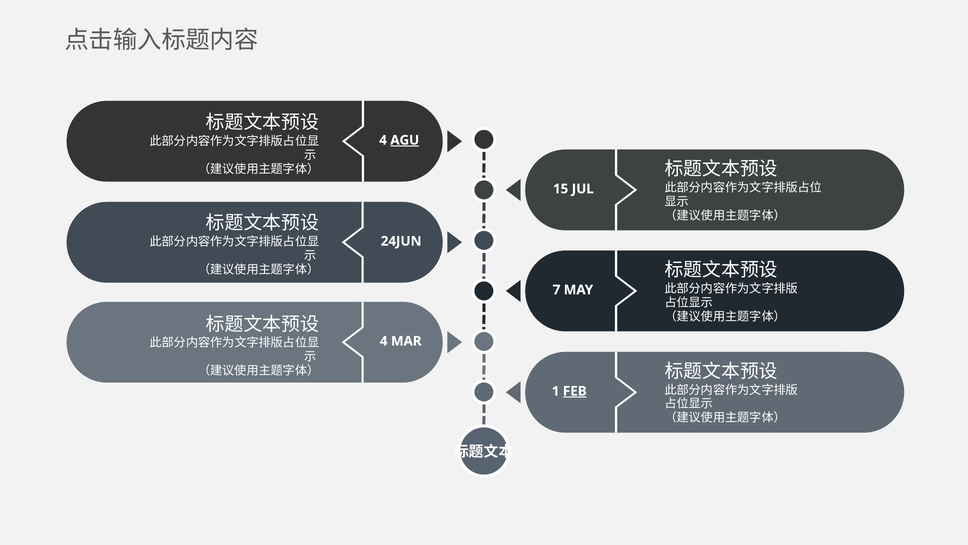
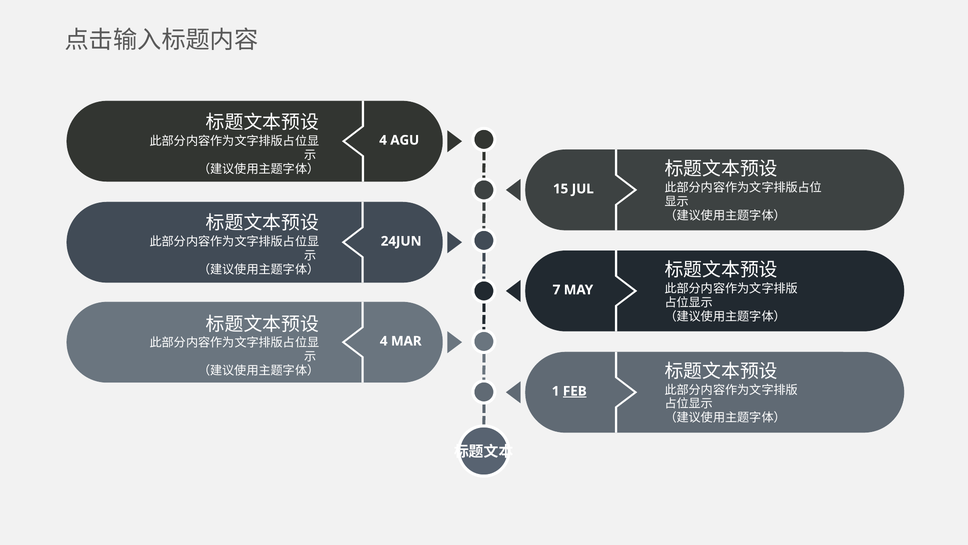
AGU underline: present -> none
